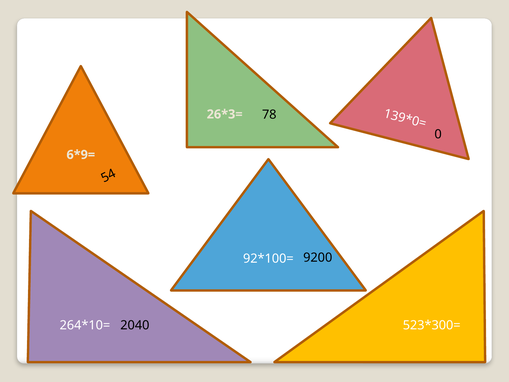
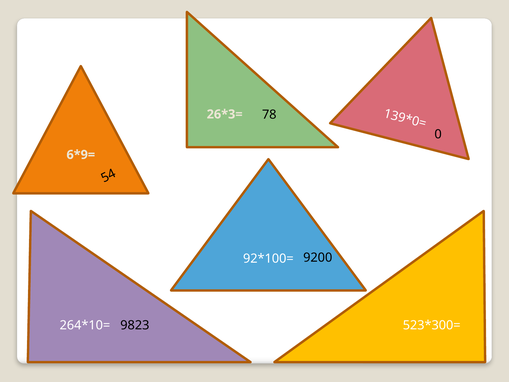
2040: 2040 -> 9823
